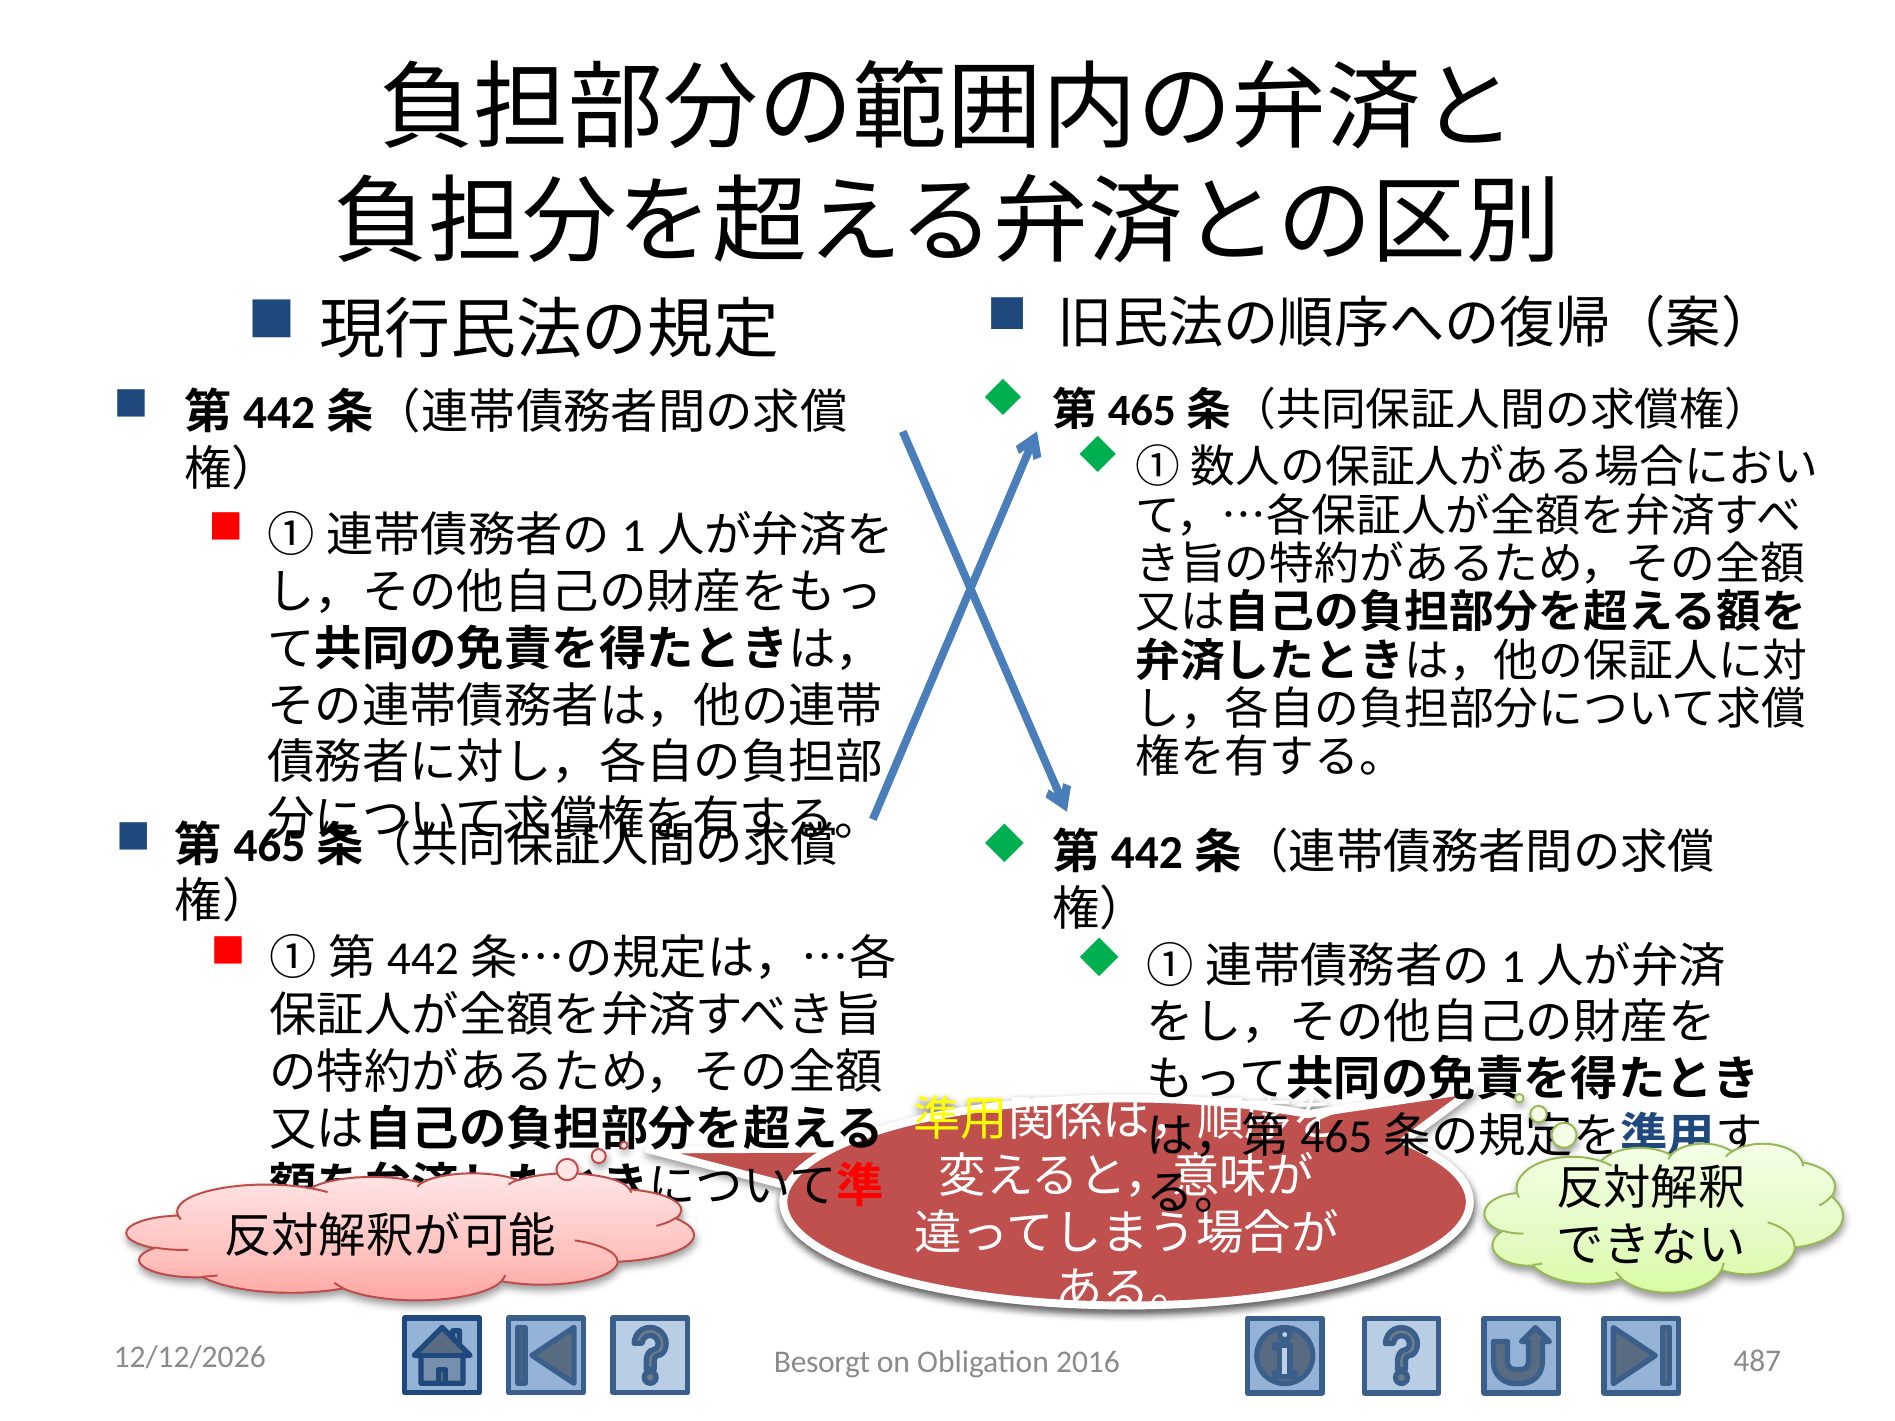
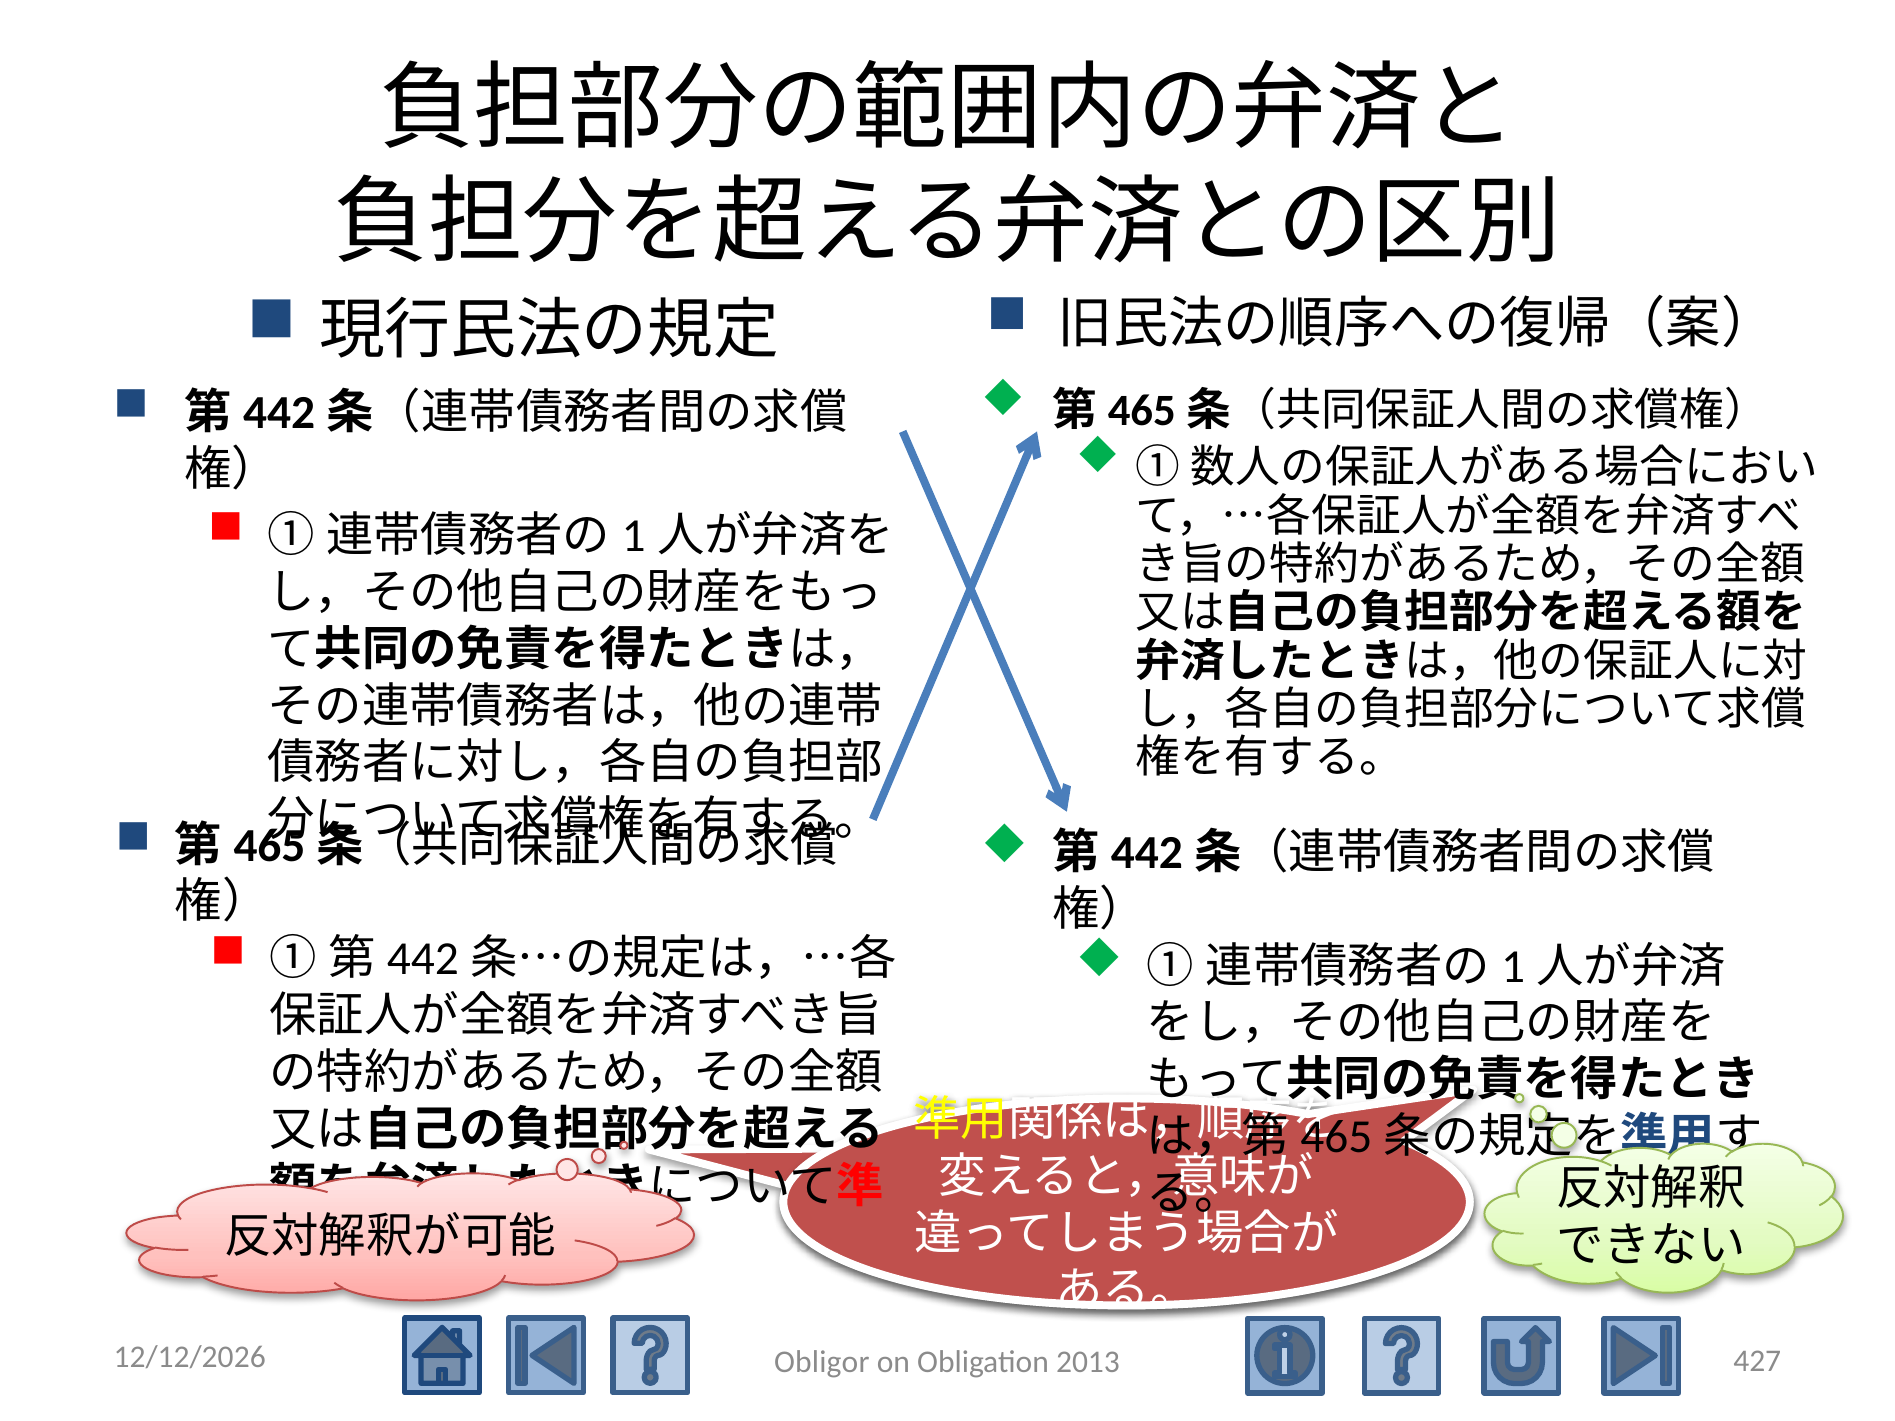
487: 487 -> 427
Besorgt: Besorgt -> Obligor
2016: 2016 -> 2013
